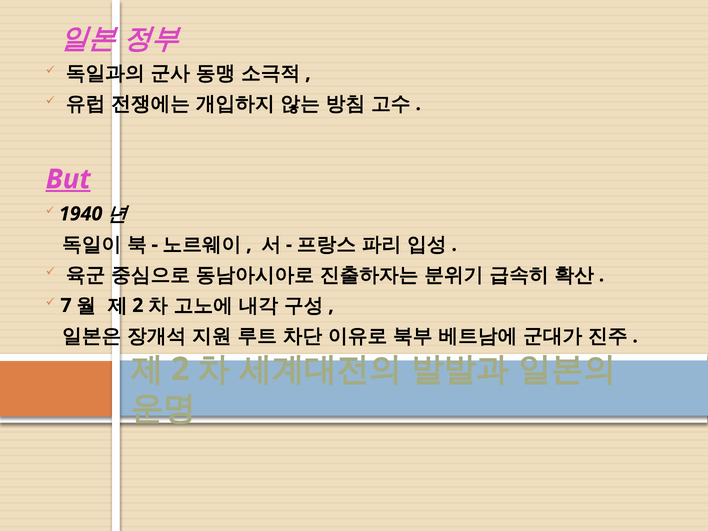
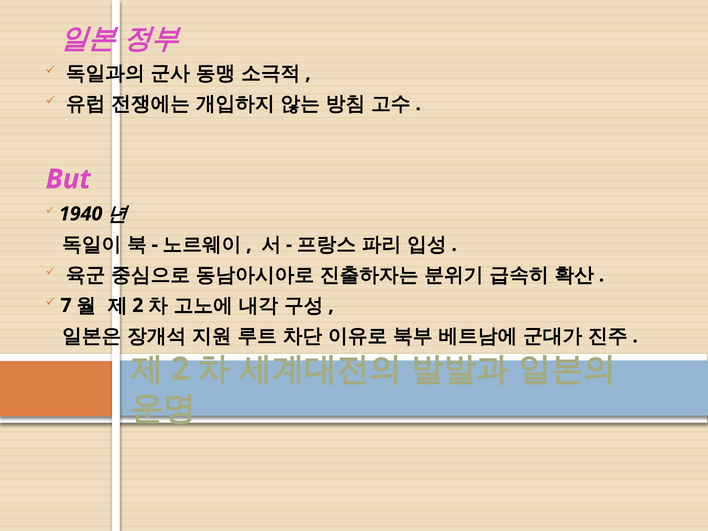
But underline: present -> none
